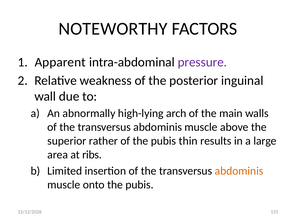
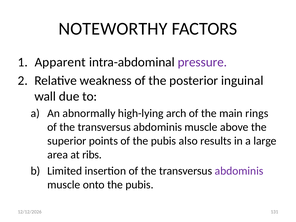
walls: walls -> rings
rather: rather -> points
thin: thin -> also
abdominis at (239, 171) colour: orange -> purple
